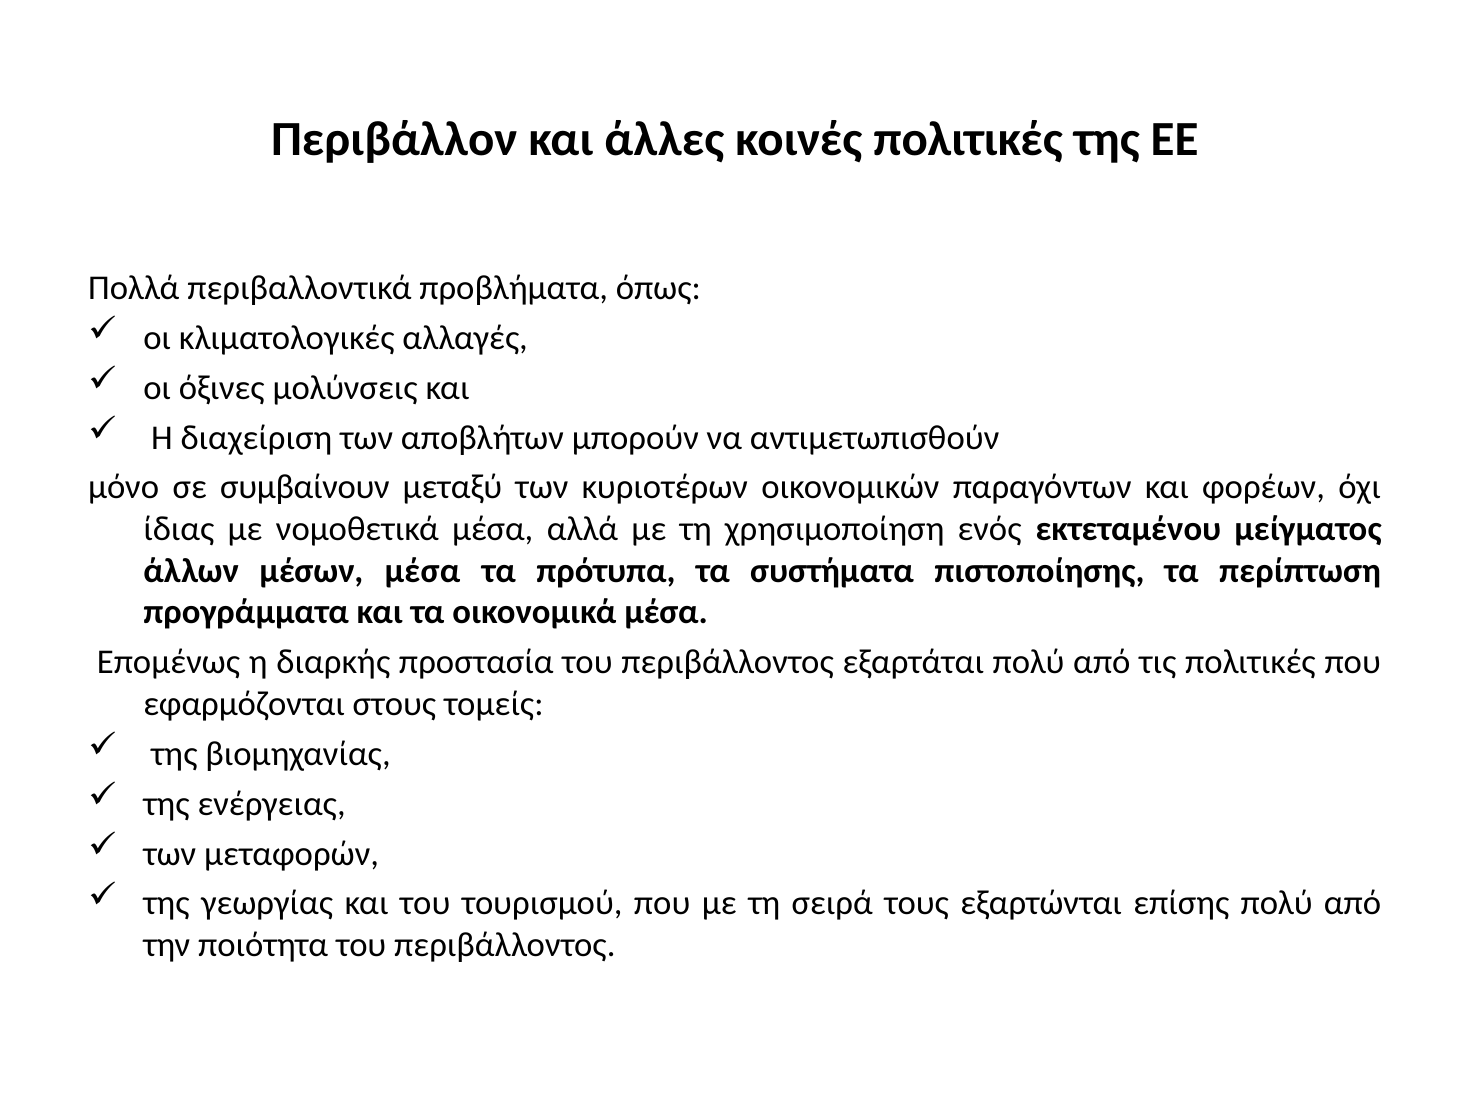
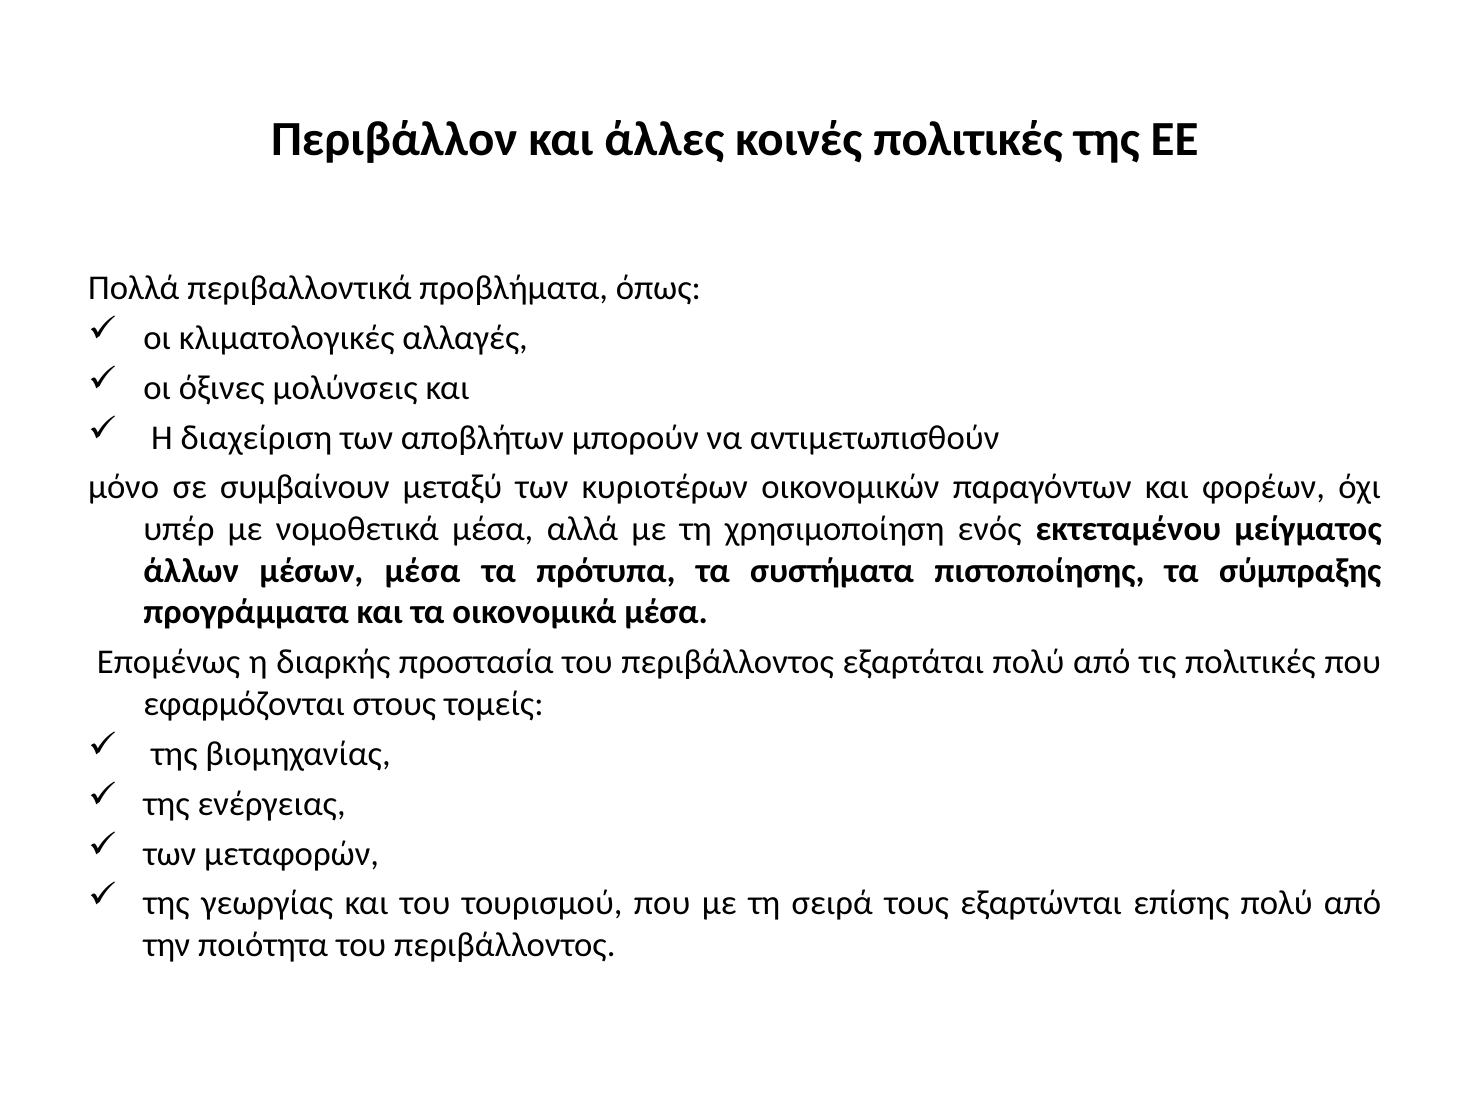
ίδιας: ίδιας -> υπέρ
περίπτωση: περίπτωση -> σύμπραξης
